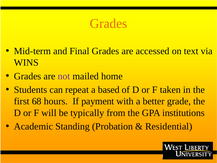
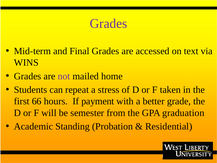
Grades at (108, 24) colour: orange -> purple
based: based -> stress
68: 68 -> 66
typically: typically -> semester
institutions: institutions -> graduation
